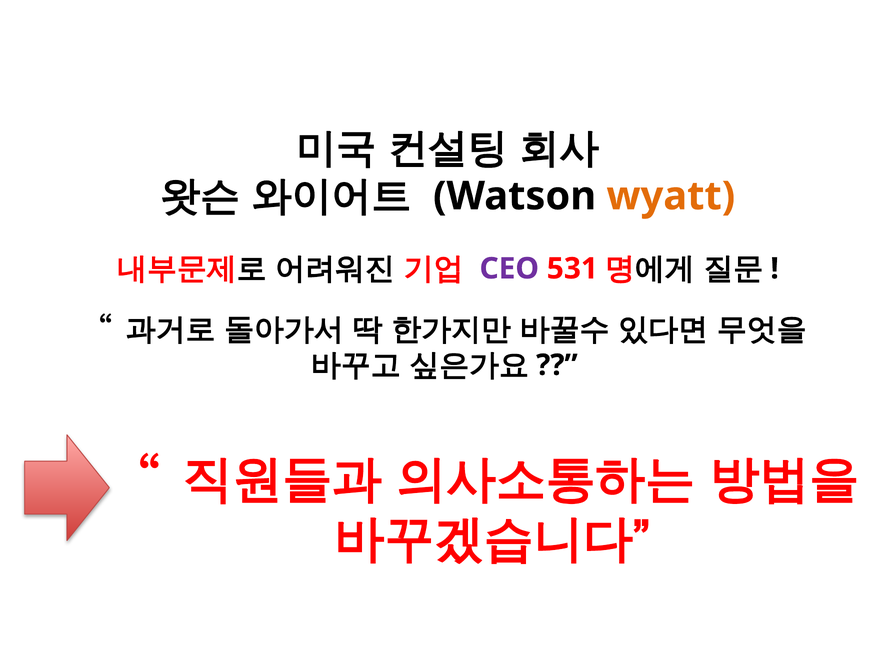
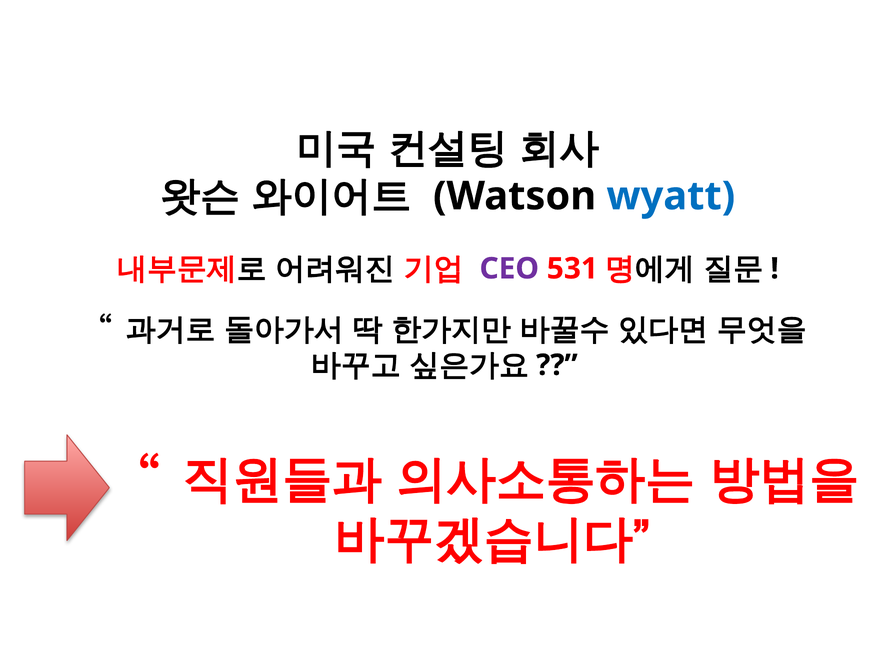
wyatt colour: orange -> blue
